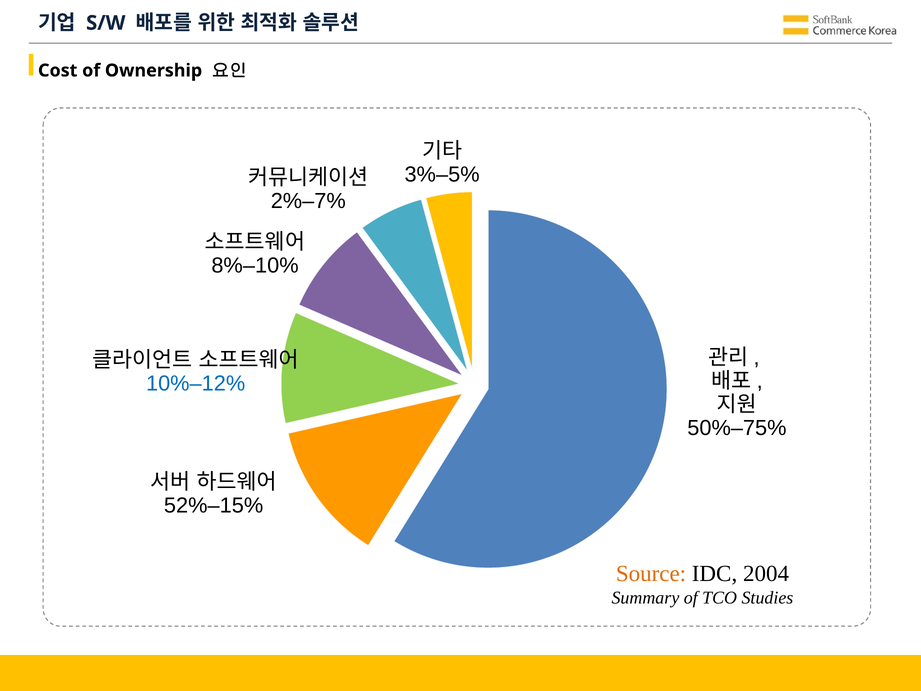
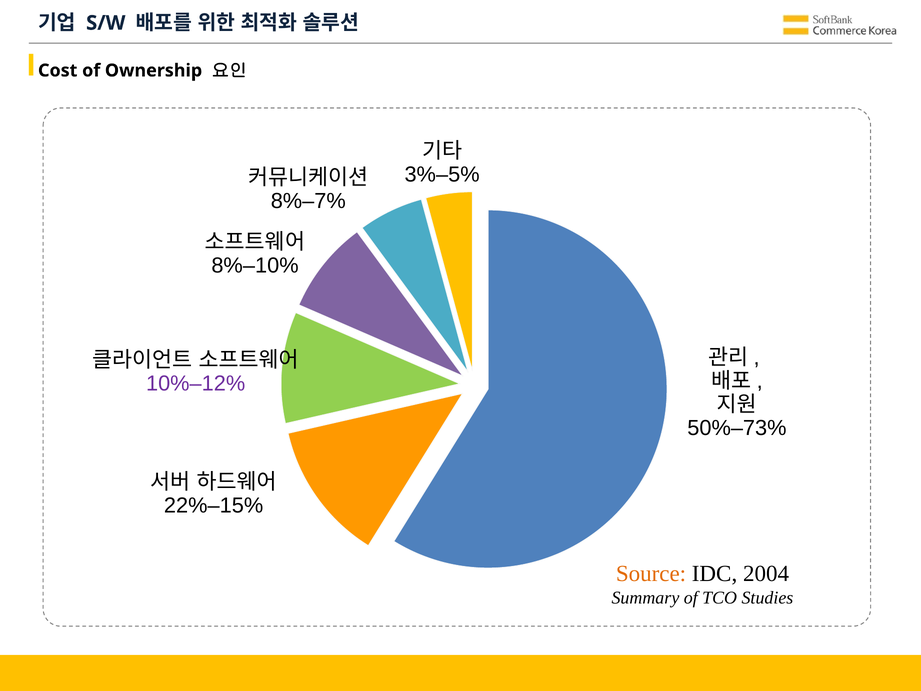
2%–7%: 2%–7% -> 8%–7%
10%–12% colour: blue -> purple
50%–75%: 50%–75% -> 50%–73%
52%–15%: 52%–15% -> 22%–15%
